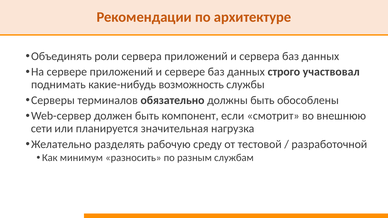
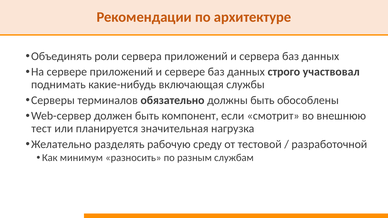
возможность: возможность -> включающая
сети: сети -> тест
